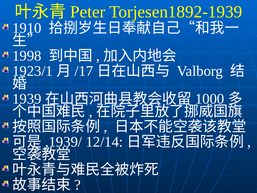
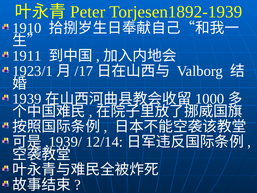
1998: 1998 -> 1911
